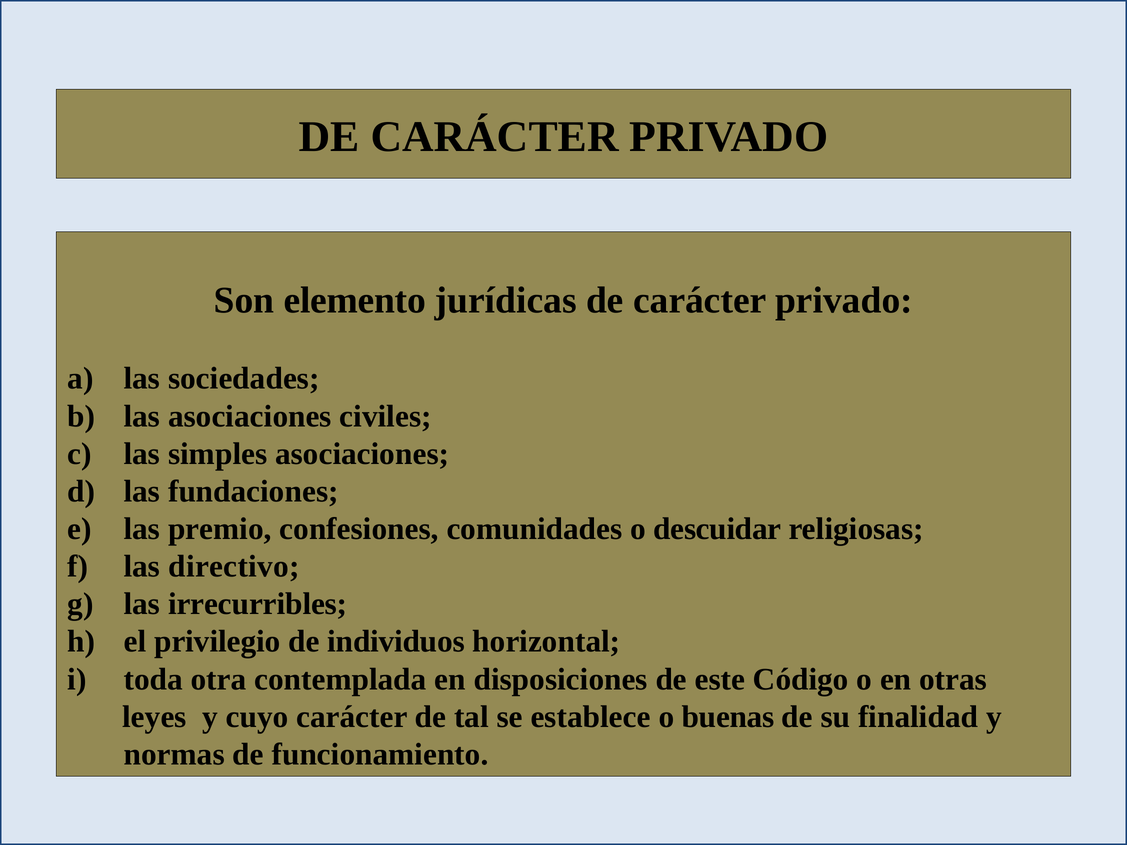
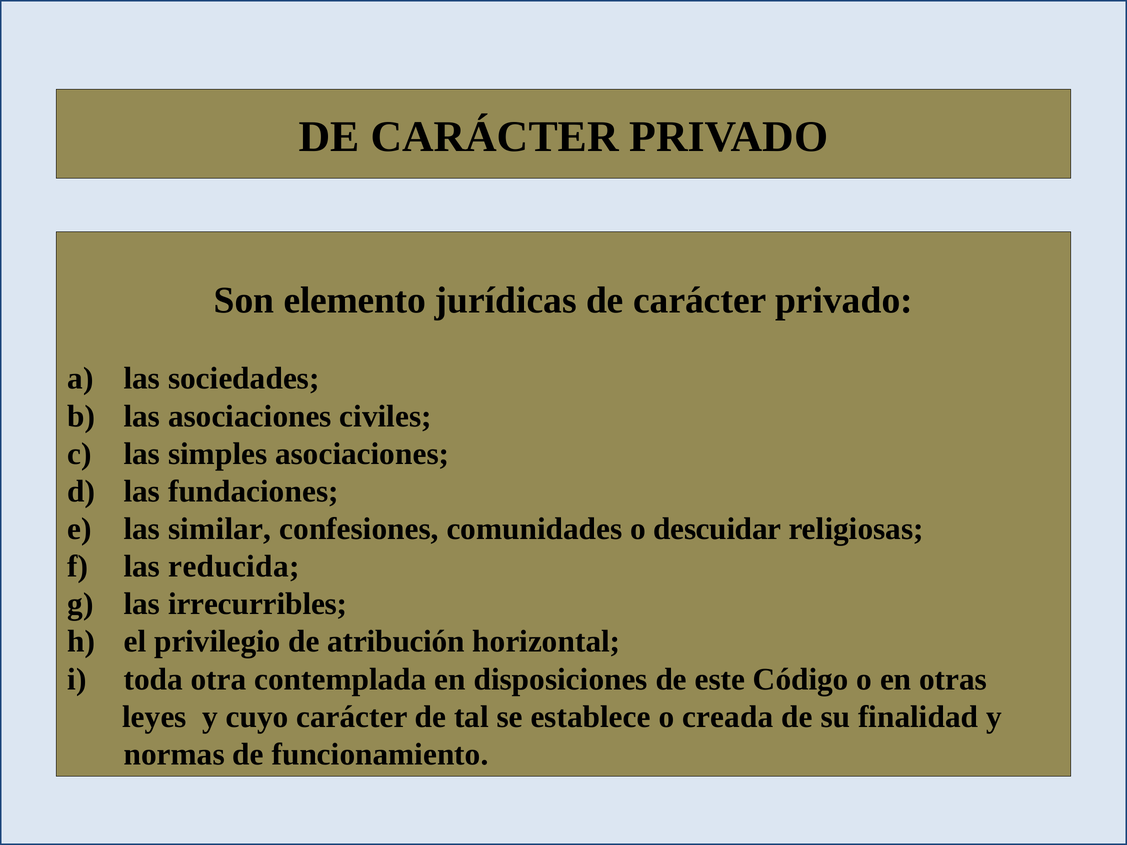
premio: premio -> similar
directivo: directivo -> reducida
individuos: individuos -> atribución
buenas: buenas -> creada
